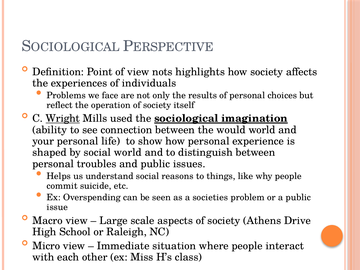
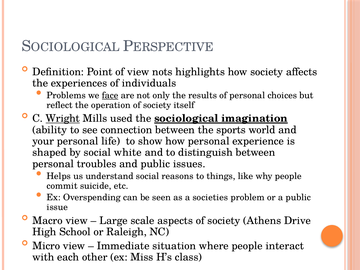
face underline: none -> present
would: would -> sports
social world: world -> white
